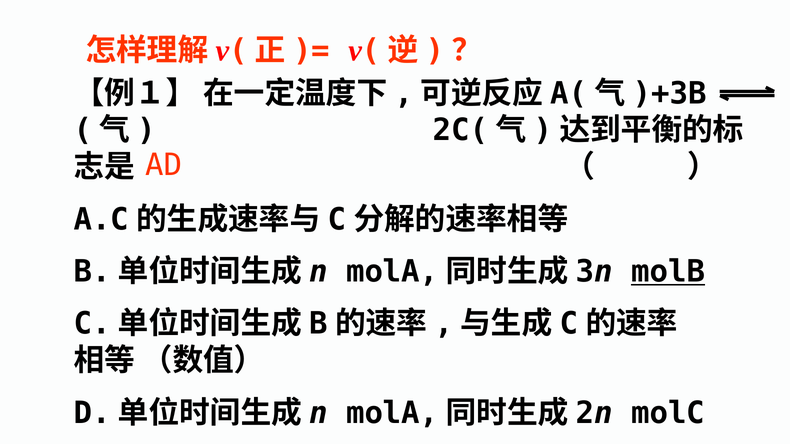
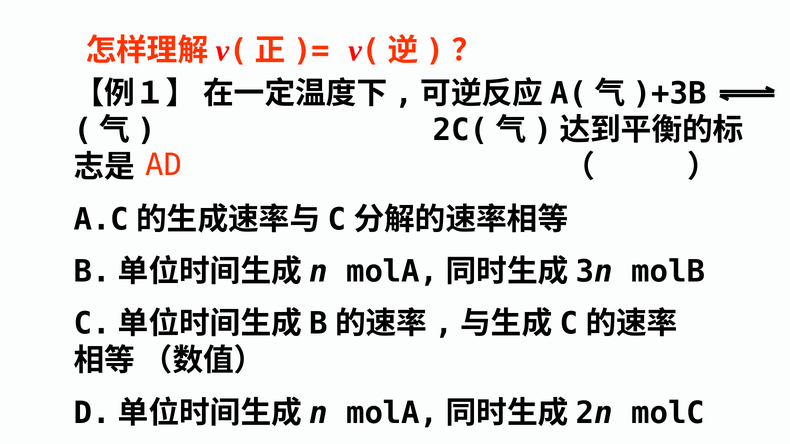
molB underline: present -> none
